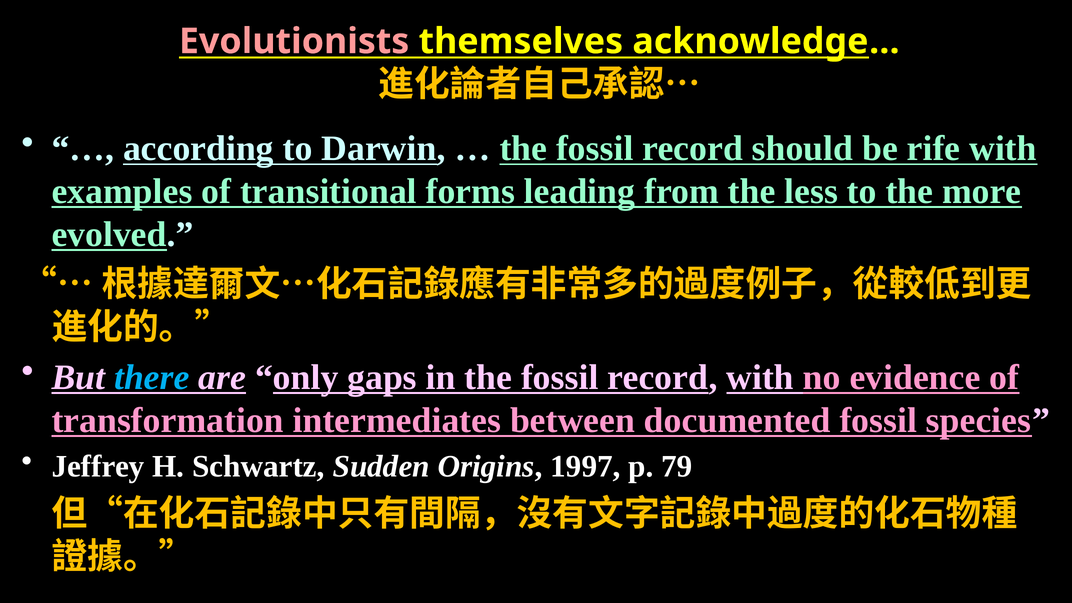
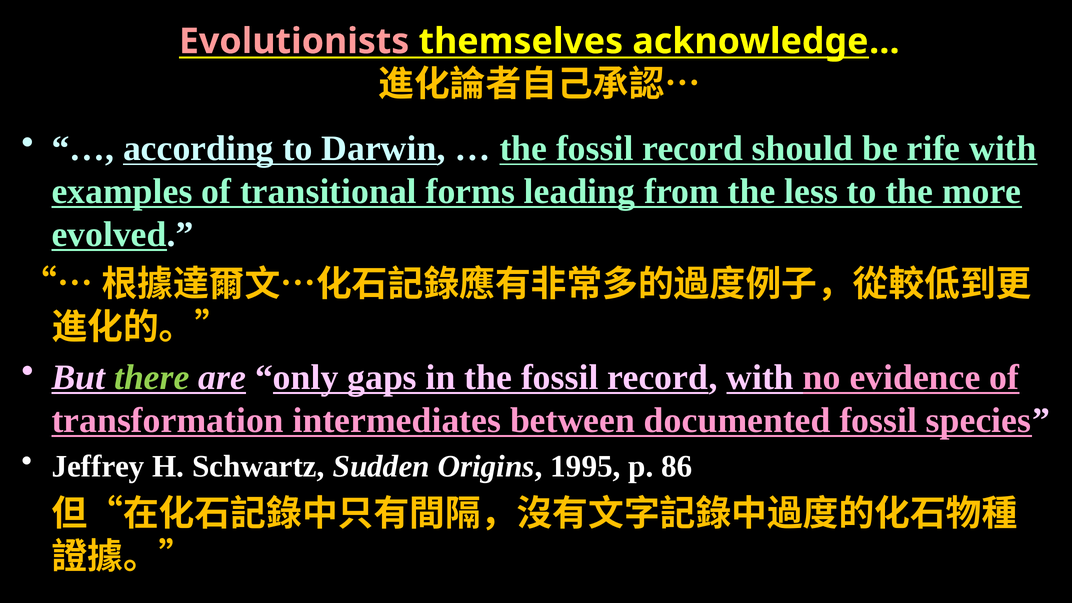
there colour: light blue -> light green
1997: 1997 -> 1995
79: 79 -> 86
